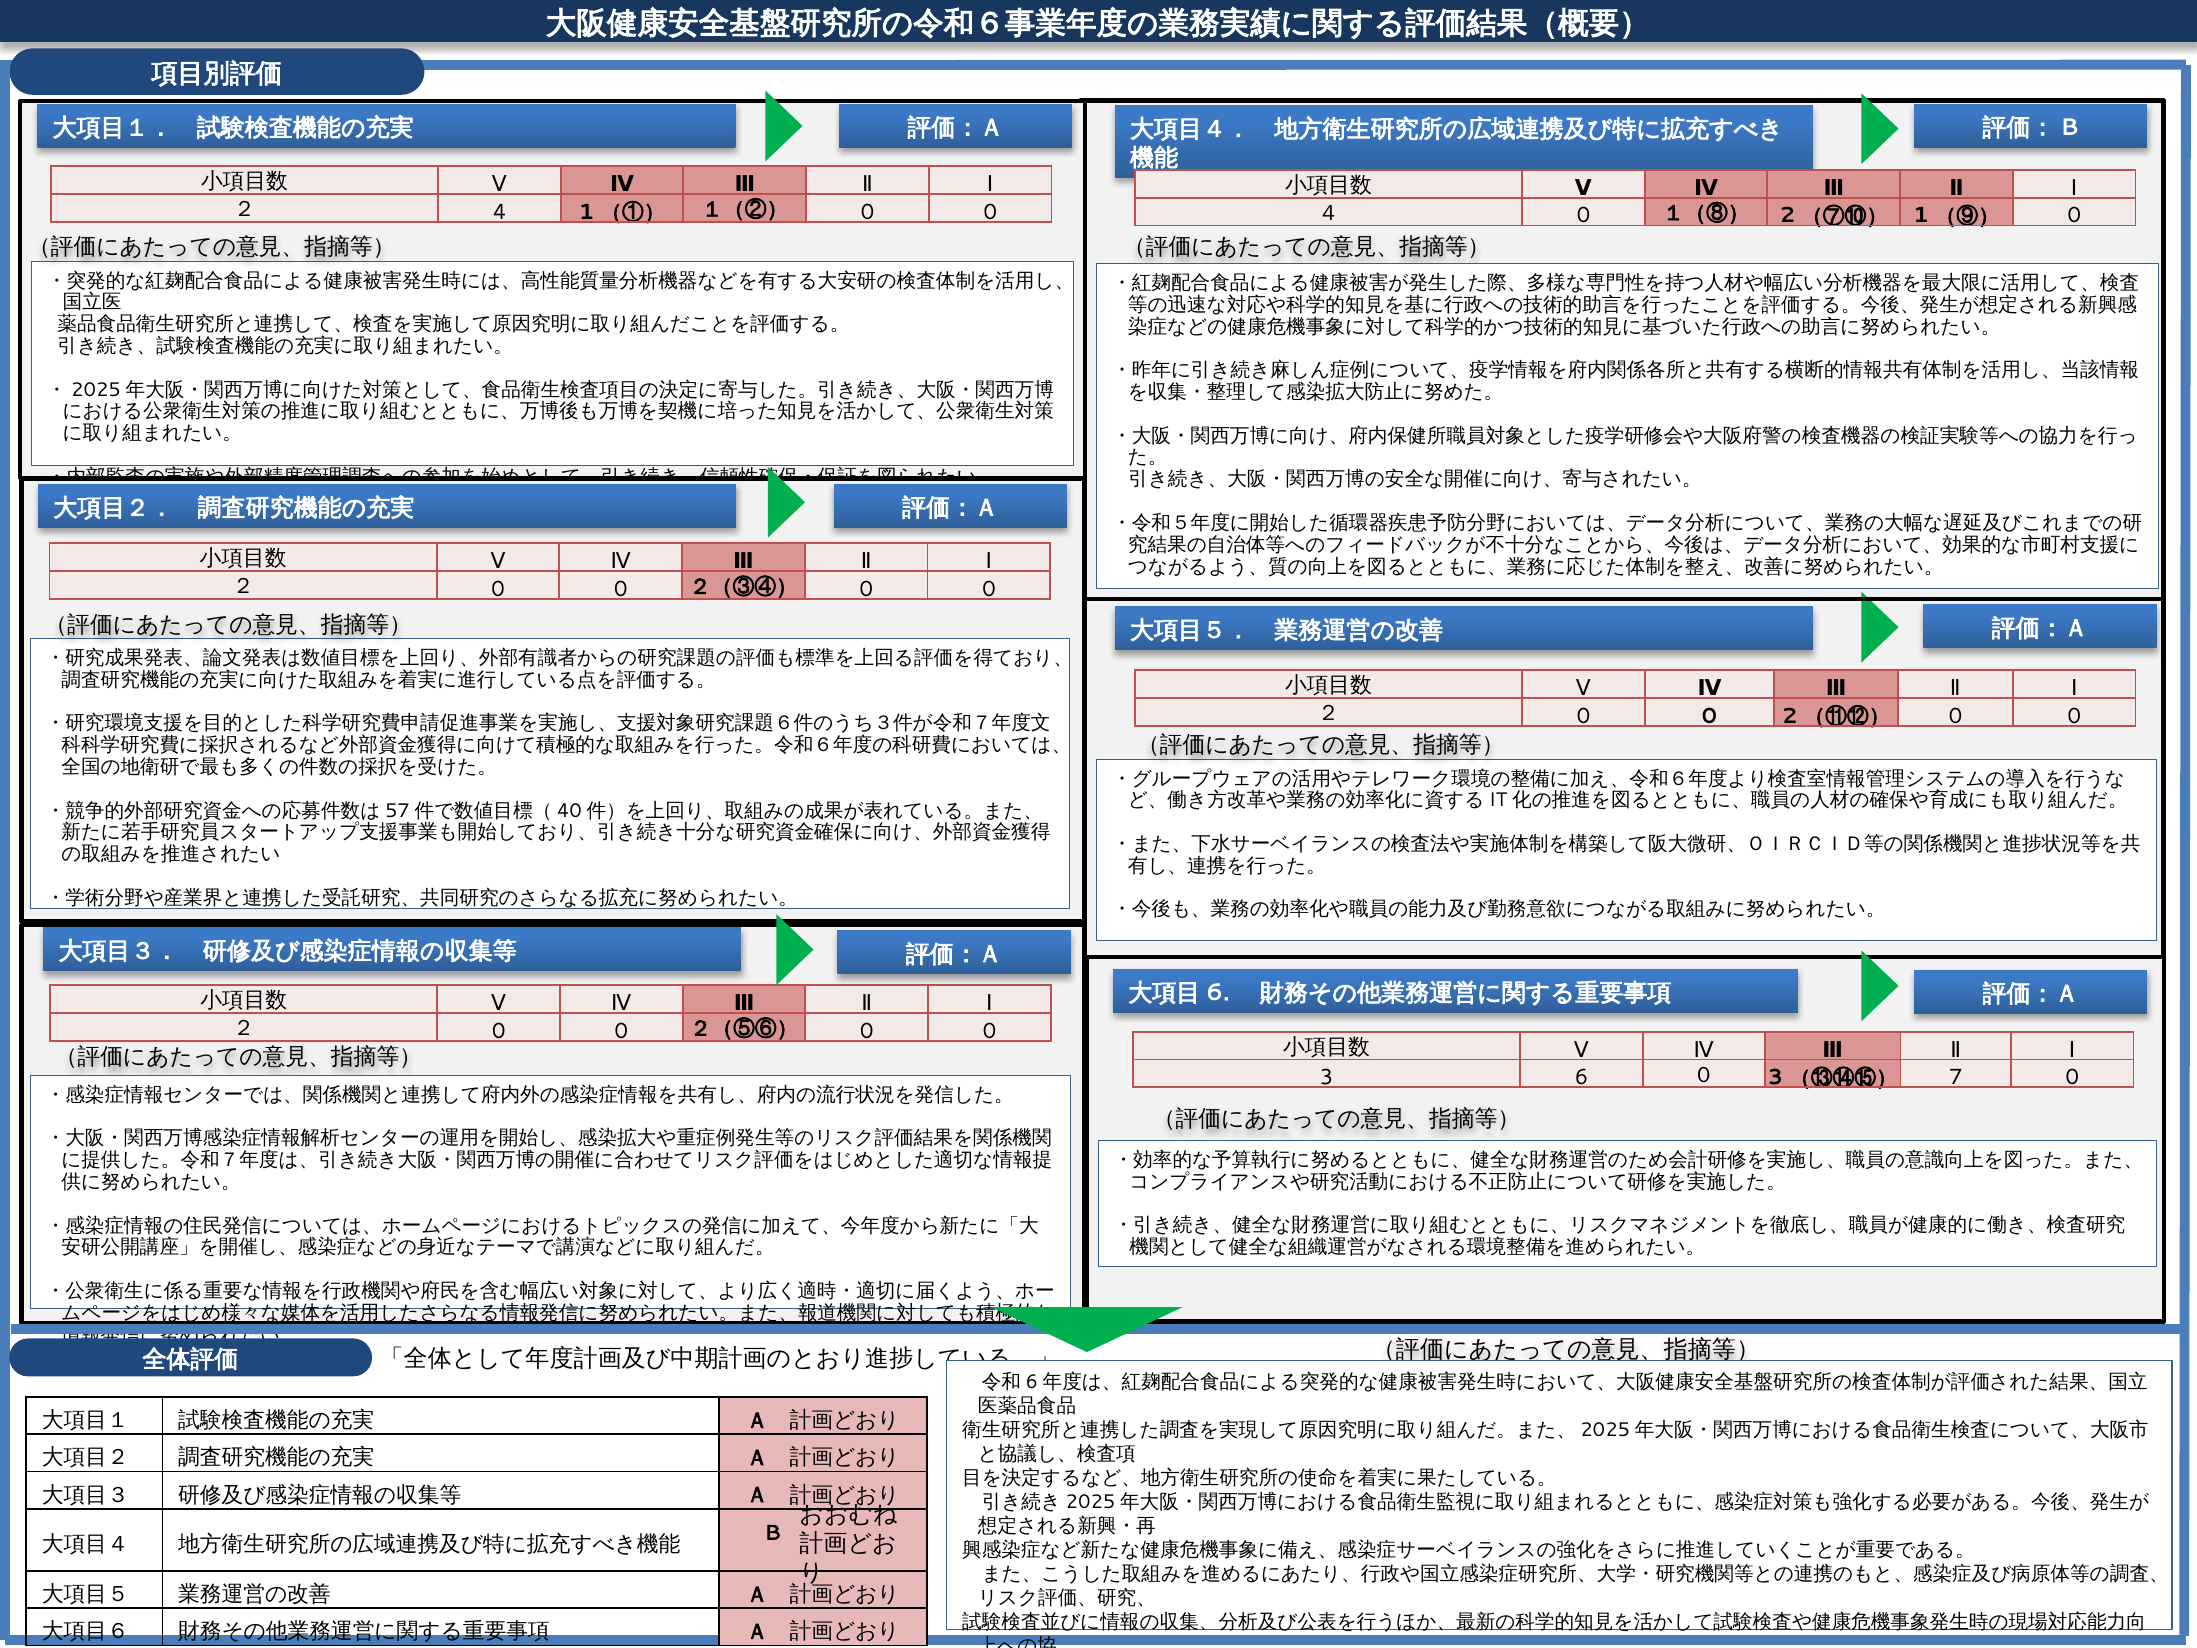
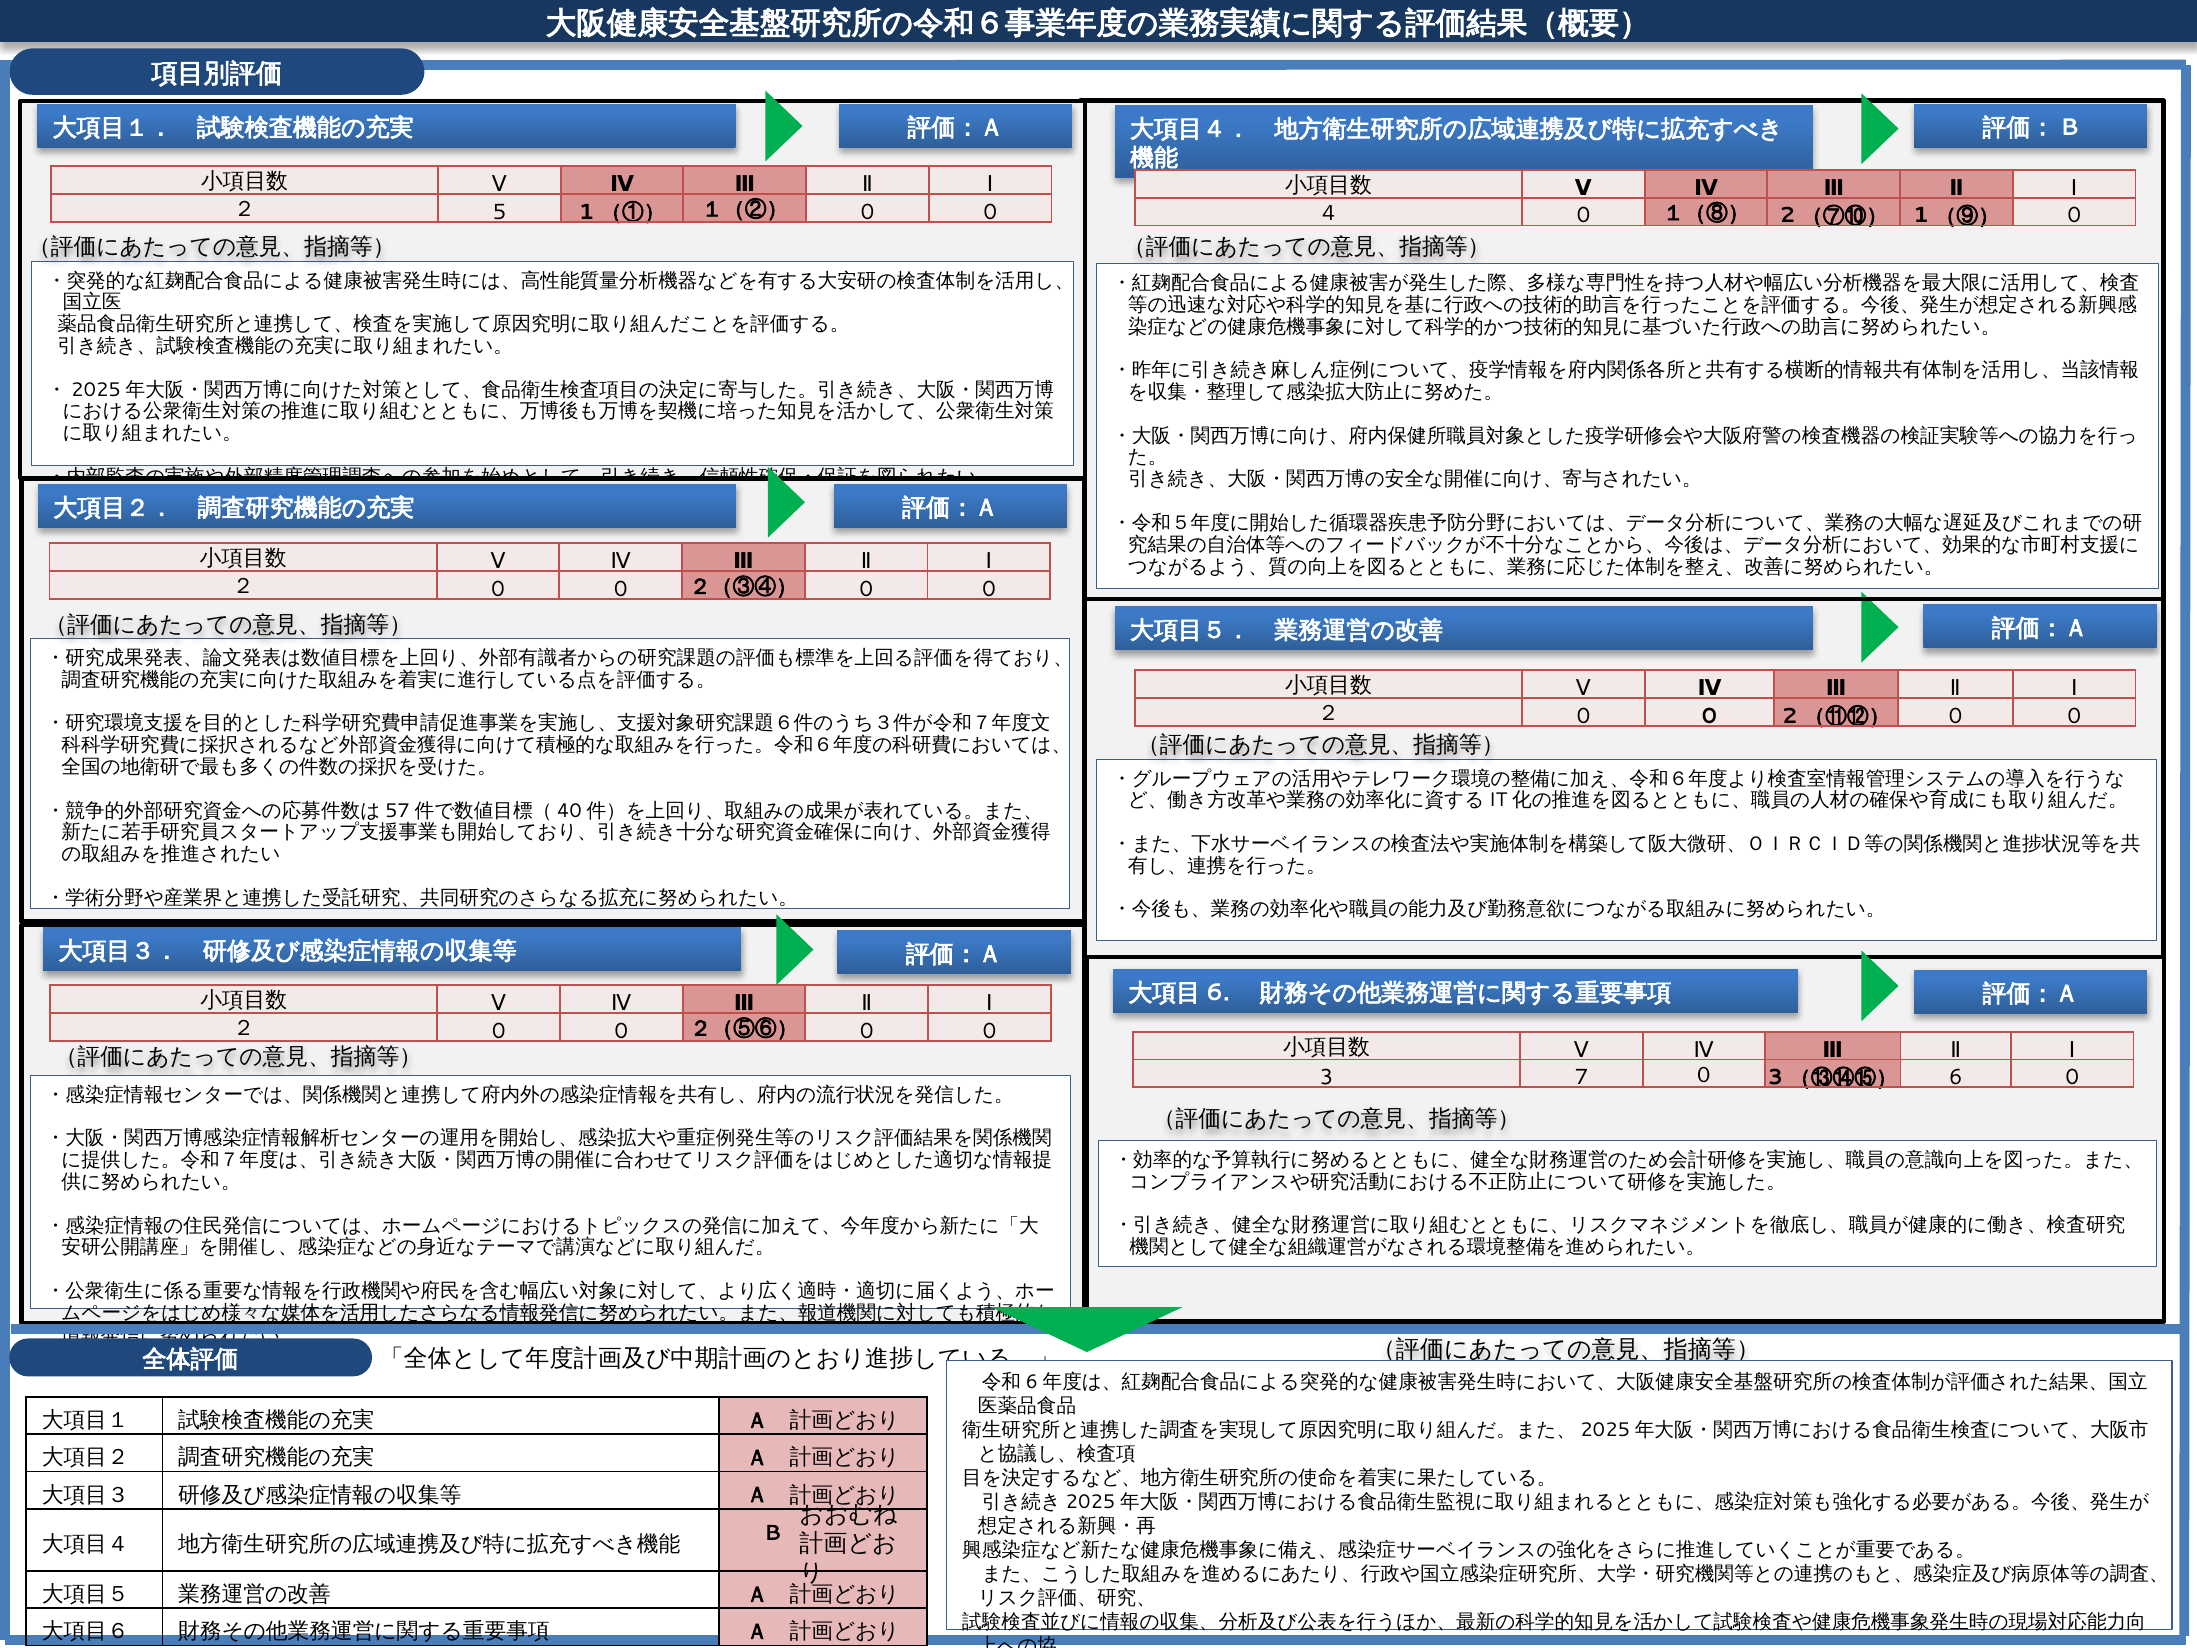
4: 4 -> 5
6: 6 -> 7
7: 7 -> 6
